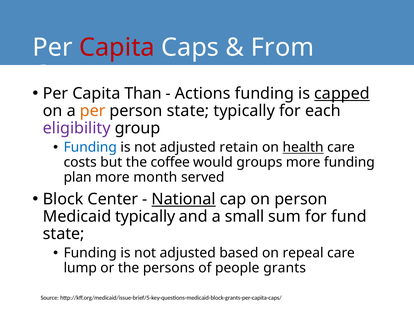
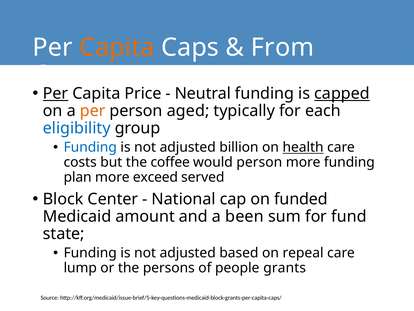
Capita at (117, 47) colour: red -> orange
Per at (56, 93) underline: none -> present
Than: Than -> Price
Actions: Actions -> Neutral
person state: state -> aged
eligibility colour: purple -> blue
retain: retain -> billion
would groups: groups -> person
month: month -> exceed
National underline: present -> none
on person: person -> funded
Medicaid typically: typically -> amount
small: small -> been
